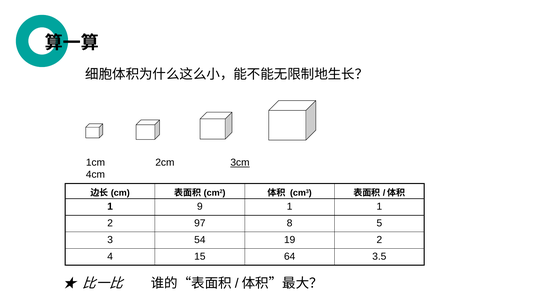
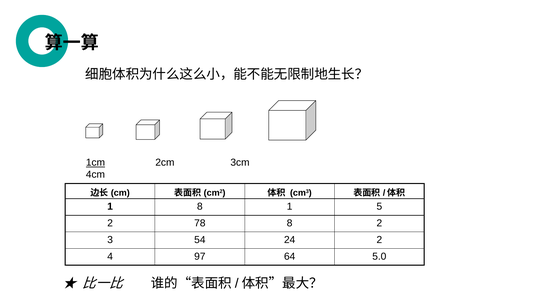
1cm underline: none -> present
3cm underline: present -> none
1 9: 9 -> 8
1 1: 1 -> 5
97: 97 -> 78
8 5: 5 -> 2
19: 19 -> 24
15: 15 -> 97
3.5: 3.5 -> 5.0
